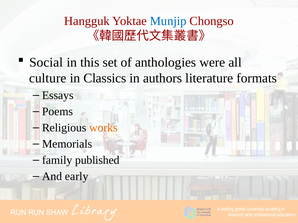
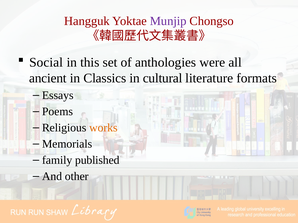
Munjip colour: blue -> purple
culture: culture -> ancient
authors: authors -> cultural
early: early -> other
